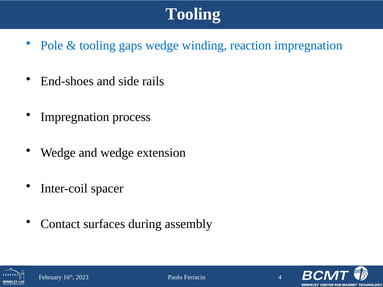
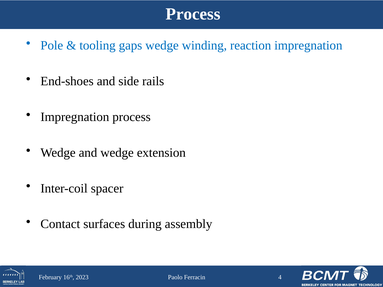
Tooling at (193, 14): Tooling -> Process
